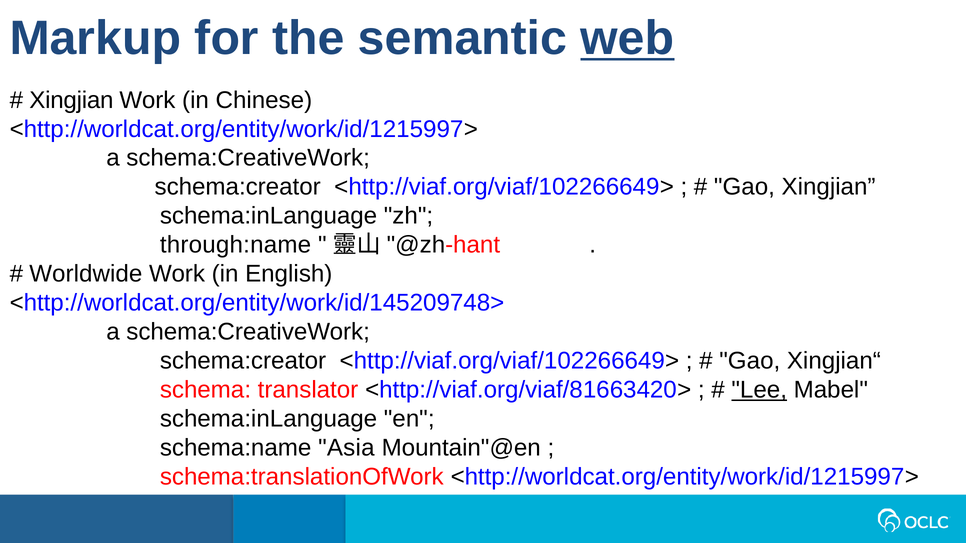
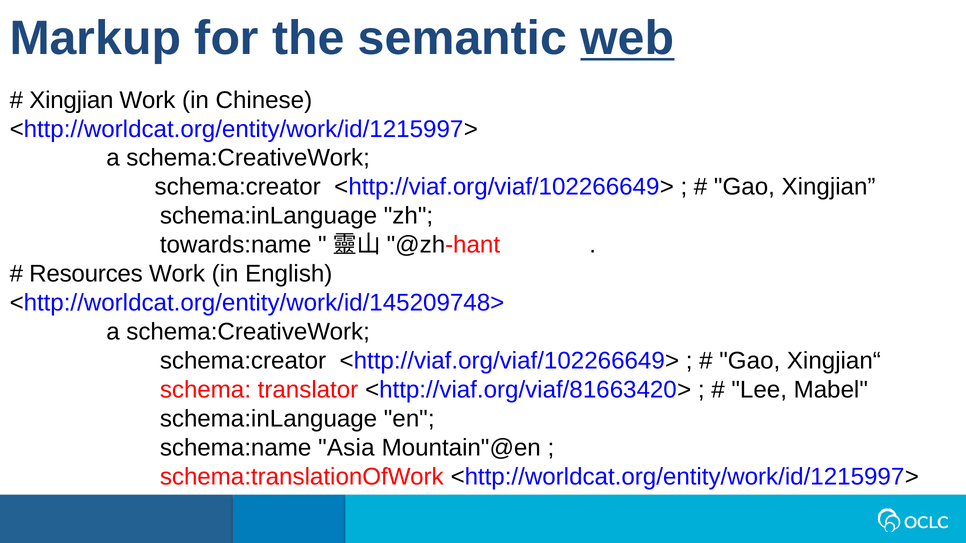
through:name: through:name -> towards:name
Worldwide: Worldwide -> Resources
Lee underline: present -> none
